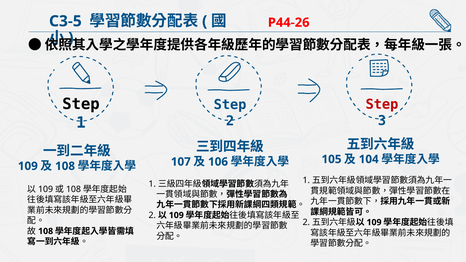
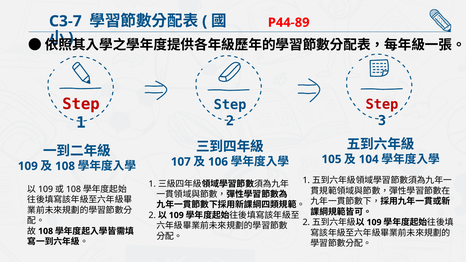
C3-5: C3-5 -> C3-7
P44-26: P44-26 -> P44-89
Step at (81, 104) colour: black -> red
